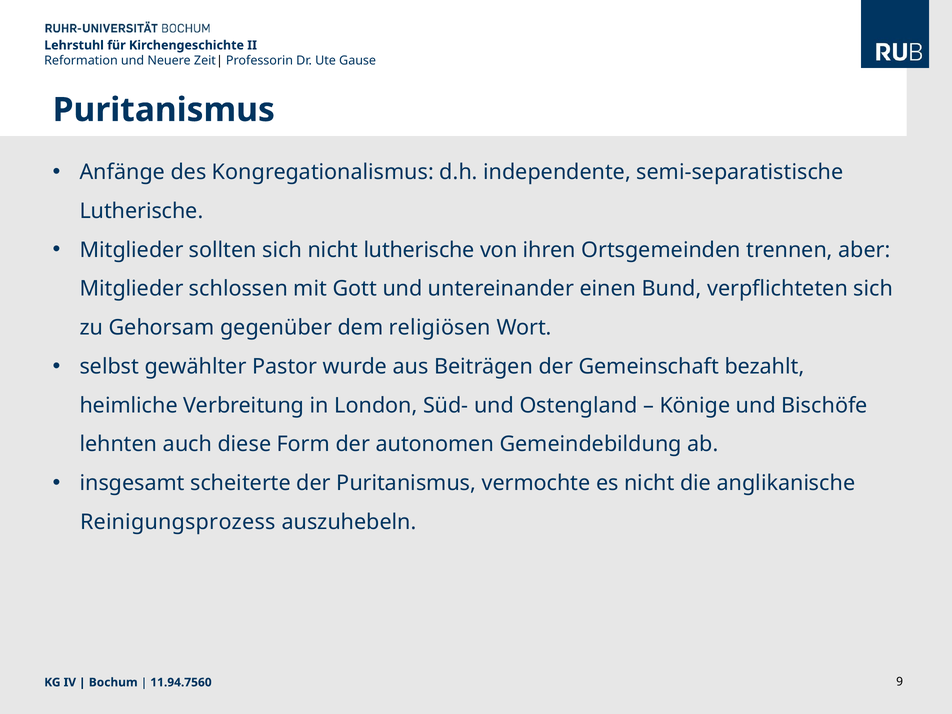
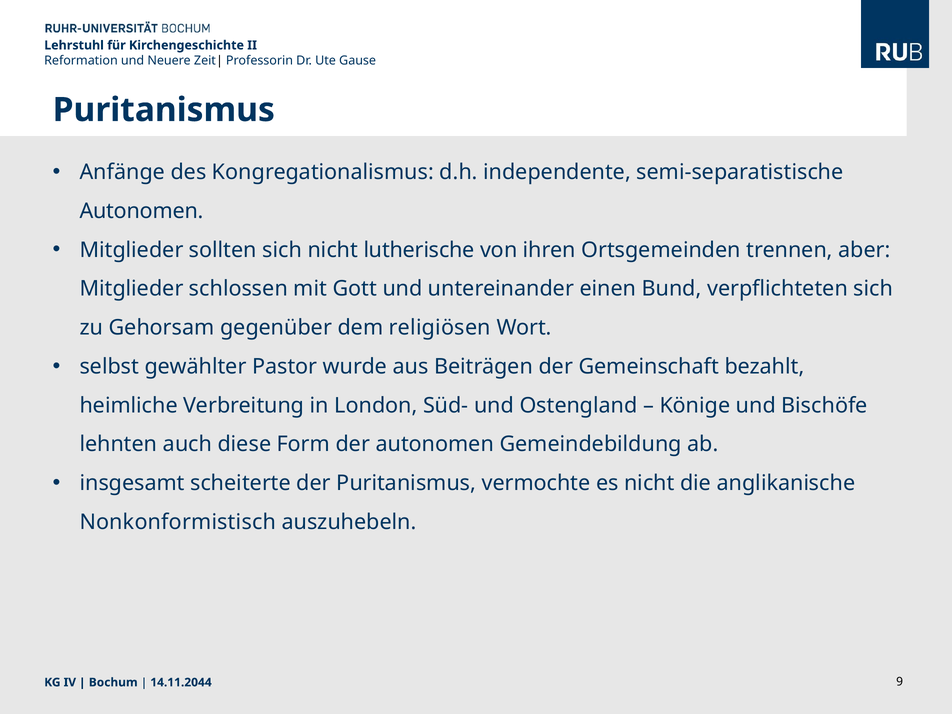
Lutherische at (142, 211): Lutherische -> Autonomen
Reinigungsprozess: Reinigungsprozess -> Nonkonformistisch
11.94.7560: 11.94.7560 -> 14.11.2044
